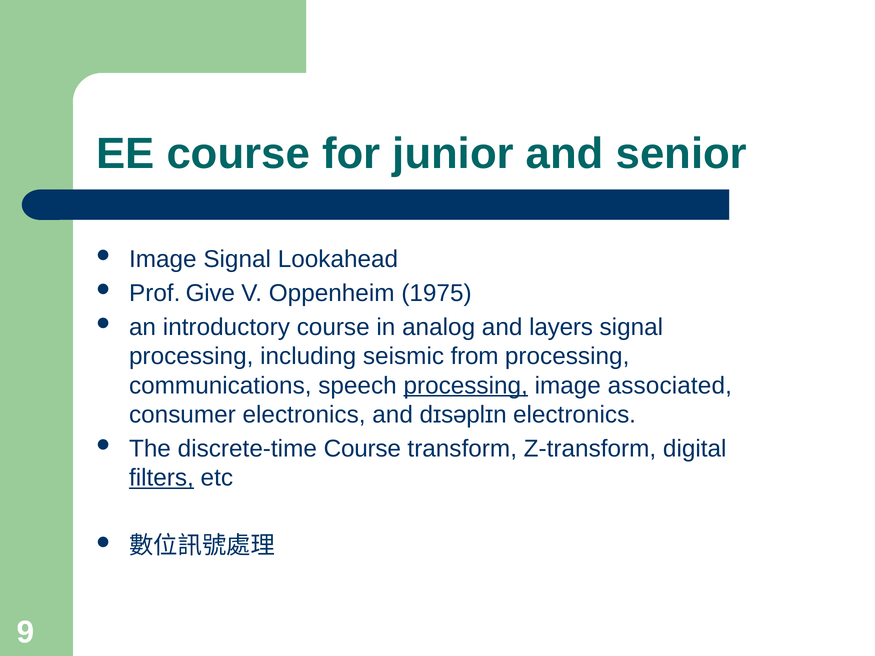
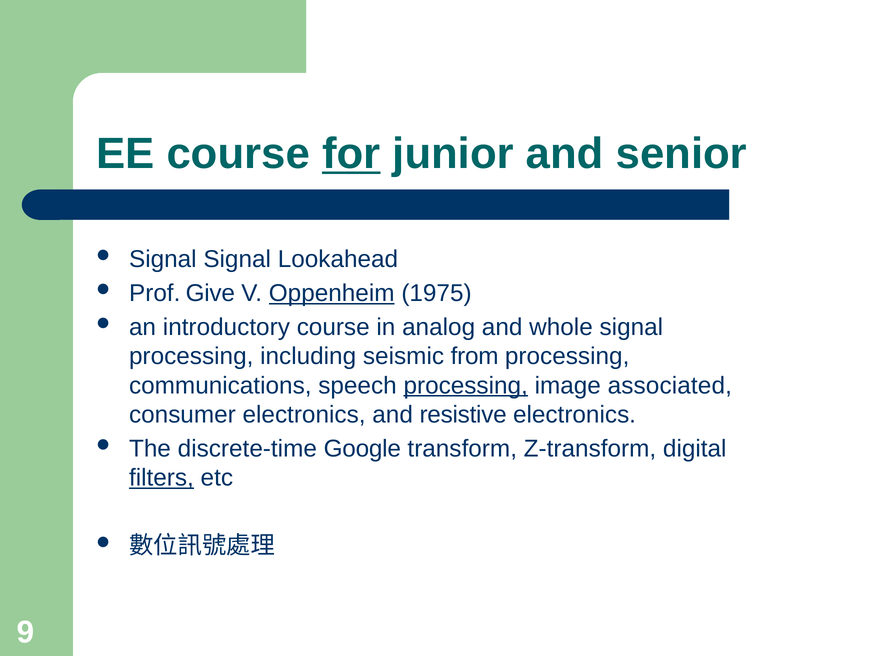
for underline: none -> present
Image at (163, 259): Image -> Signal
Oppenheim underline: none -> present
layers: layers -> whole
dɪsəplɪn: dɪsəplɪn -> resistive
discrete-time Course: Course -> Google
